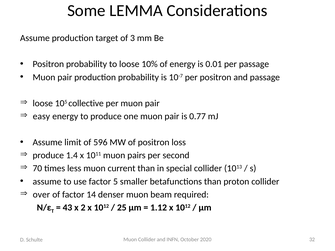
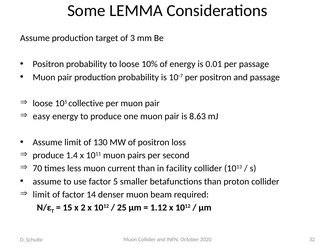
0.77: 0.77 -> 8.63
596: 596 -> 130
special: special -> facility
over at (41, 195): over -> limit
43: 43 -> 15
